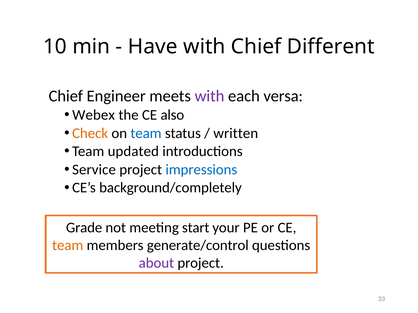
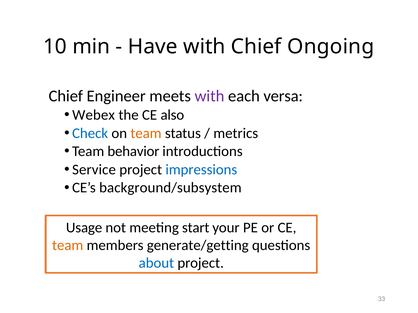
Different: Different -> Ongoing
Check colour: orange -> blue
team at (146, 133) colour: blue -> orange
written: written -> metrics
updated: updated -> behavior
background/completely: background/completely -> background/subsystem
Grade: Grade -> Usage
generate/control: generate/control -> generate/getting
about colour: purple -> blue
